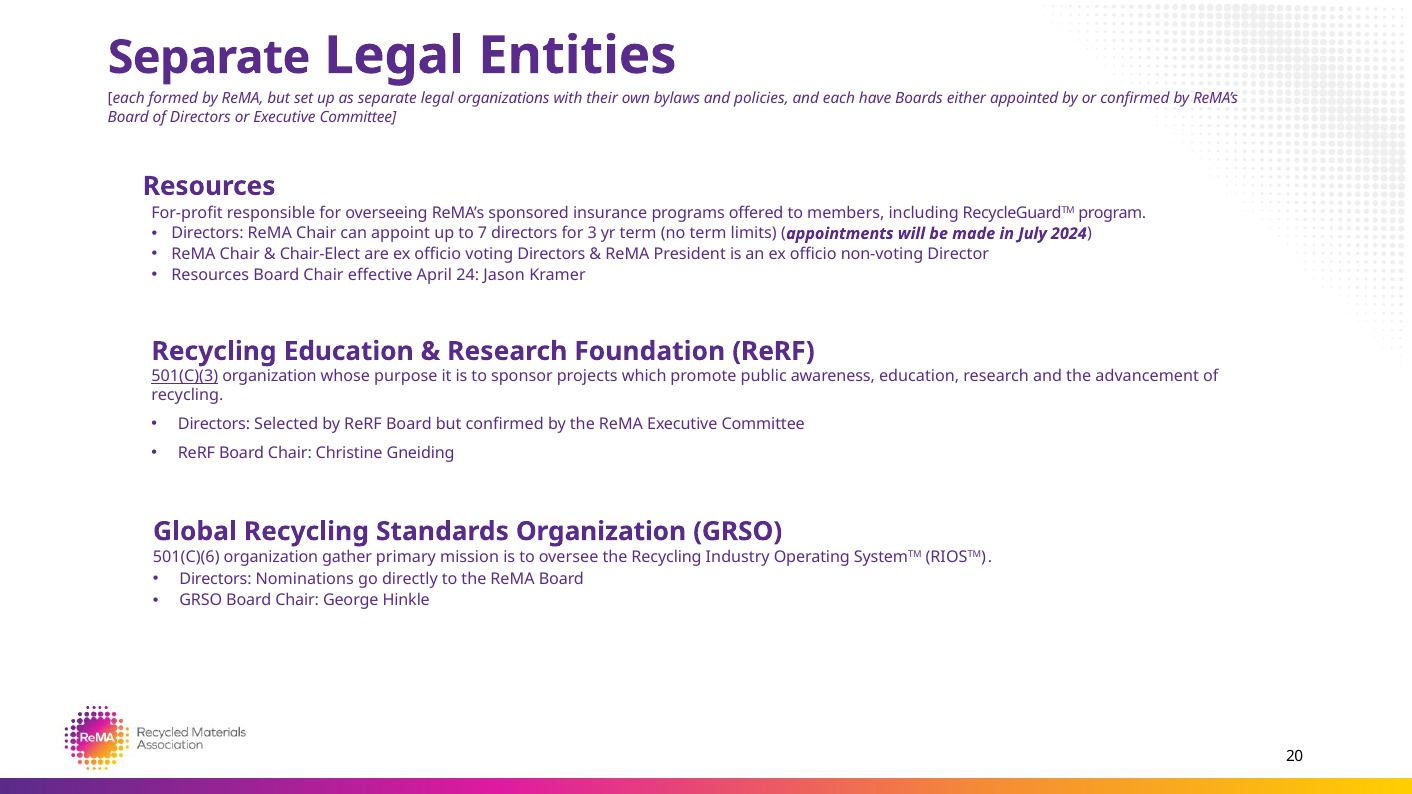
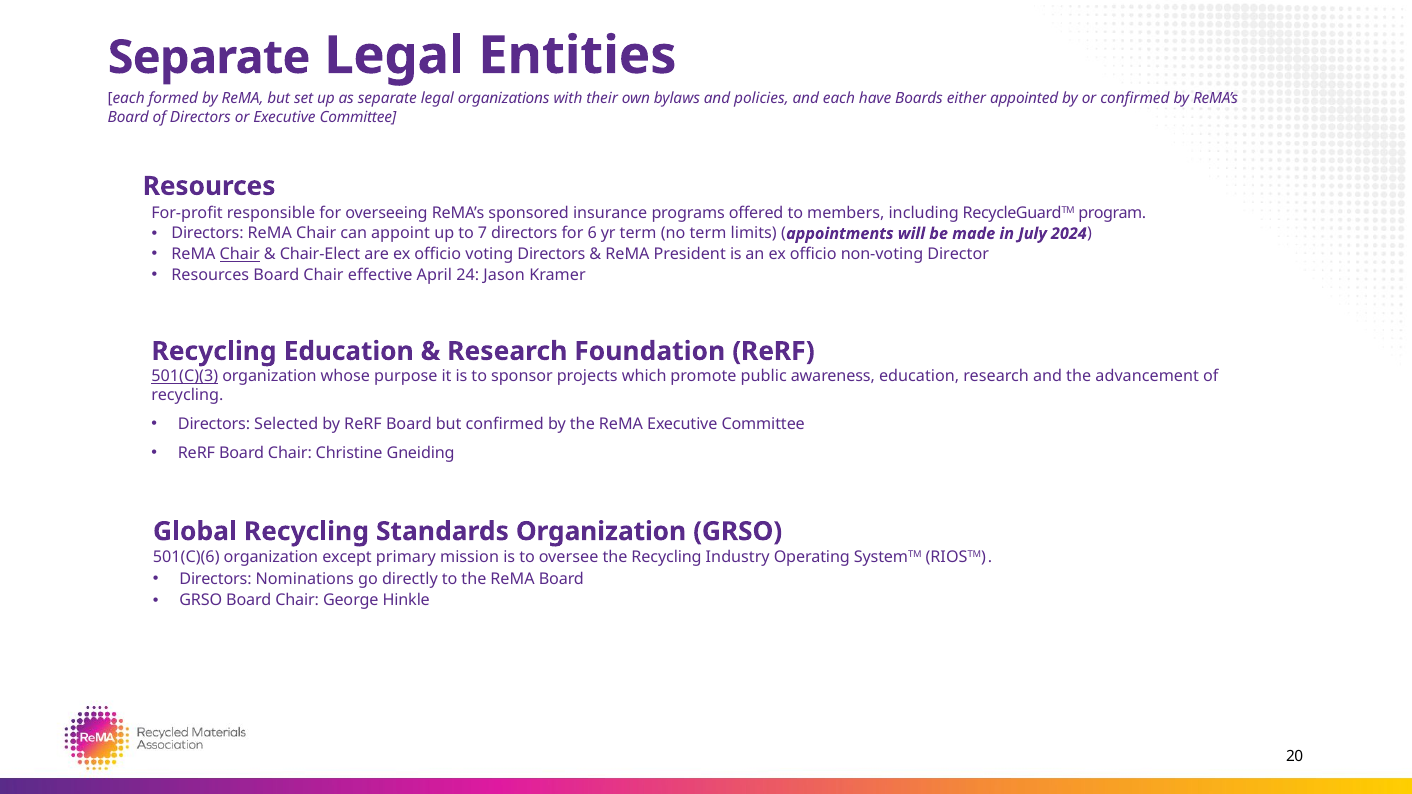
3: 3 -> 6
Chair at (240, 255) underline: none -> present
gather: gather -> except
